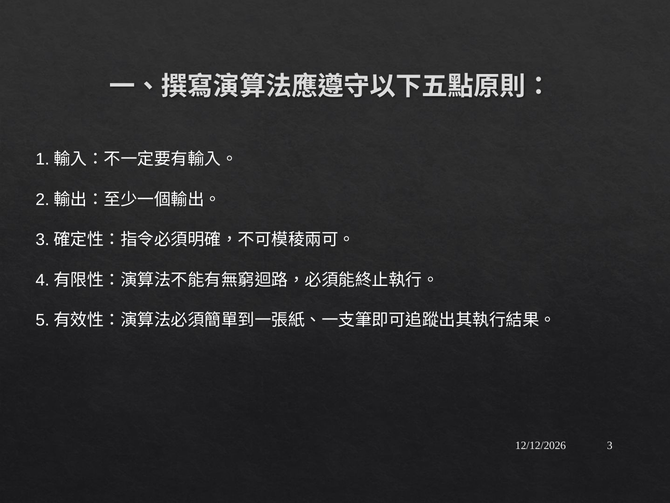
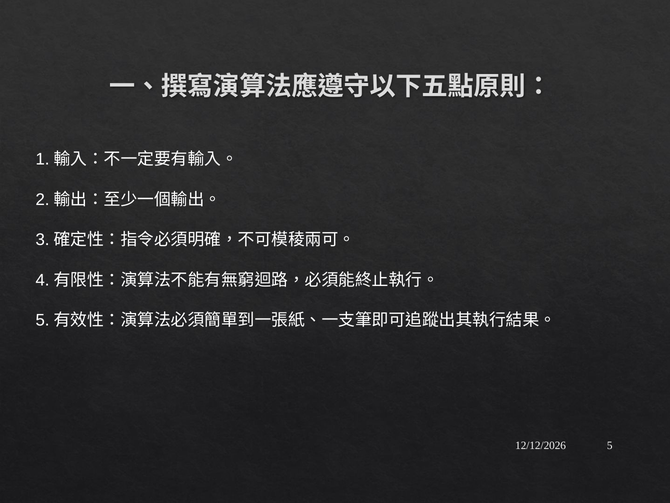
3: 3 -> 5
